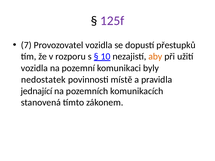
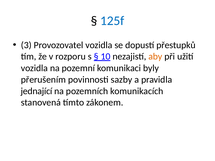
125f colour: purple -> blue
7: 7 -> 3
nedostatek: nedostatek -> přerušením
místě: místě -> sazby
